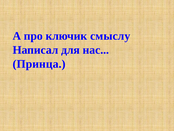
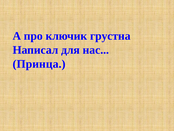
смыслу: смыслу -> грустна
